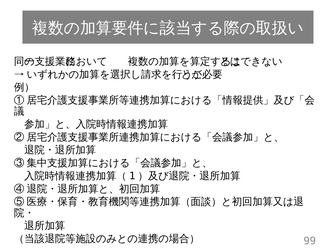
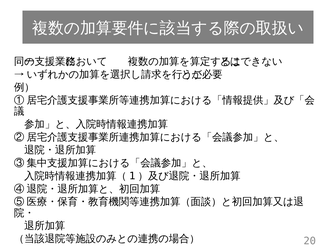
99: 99 -> 20
